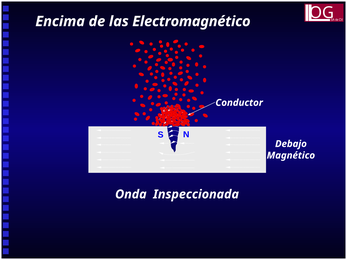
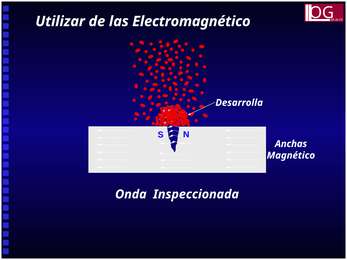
Encima: Encima -> Utilizar
Conductor: Conductor -> Desarrolla
Debajo: Debajo -> Anchas
